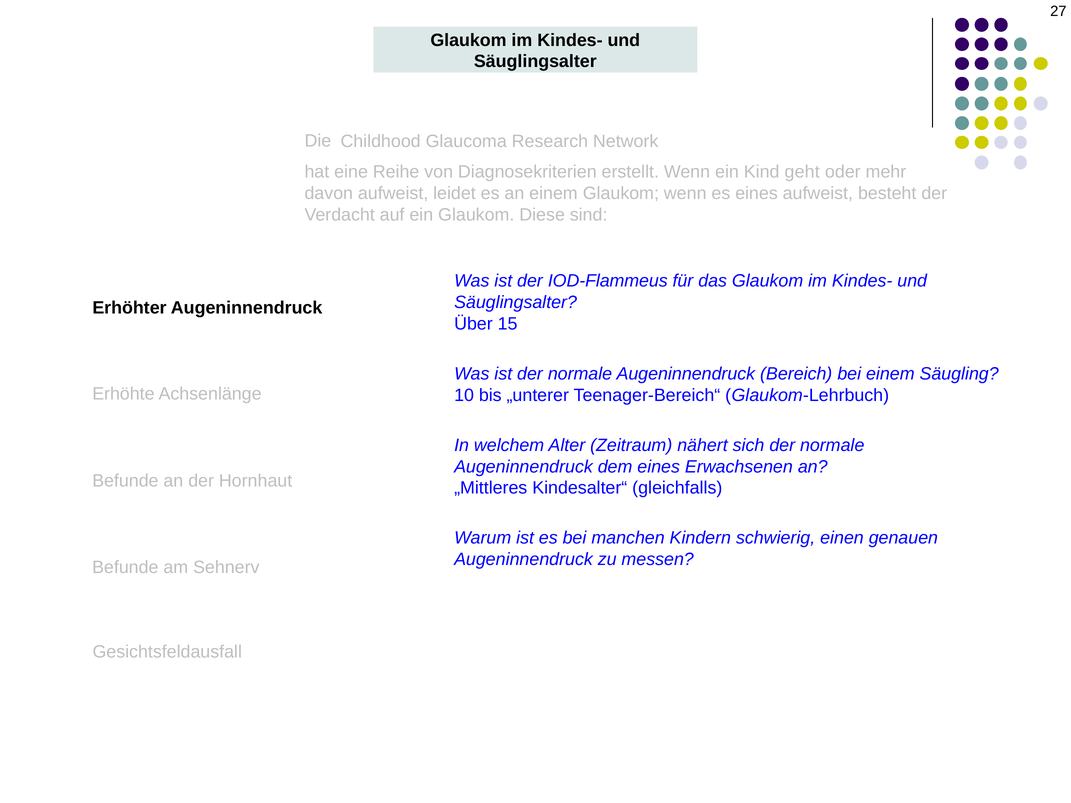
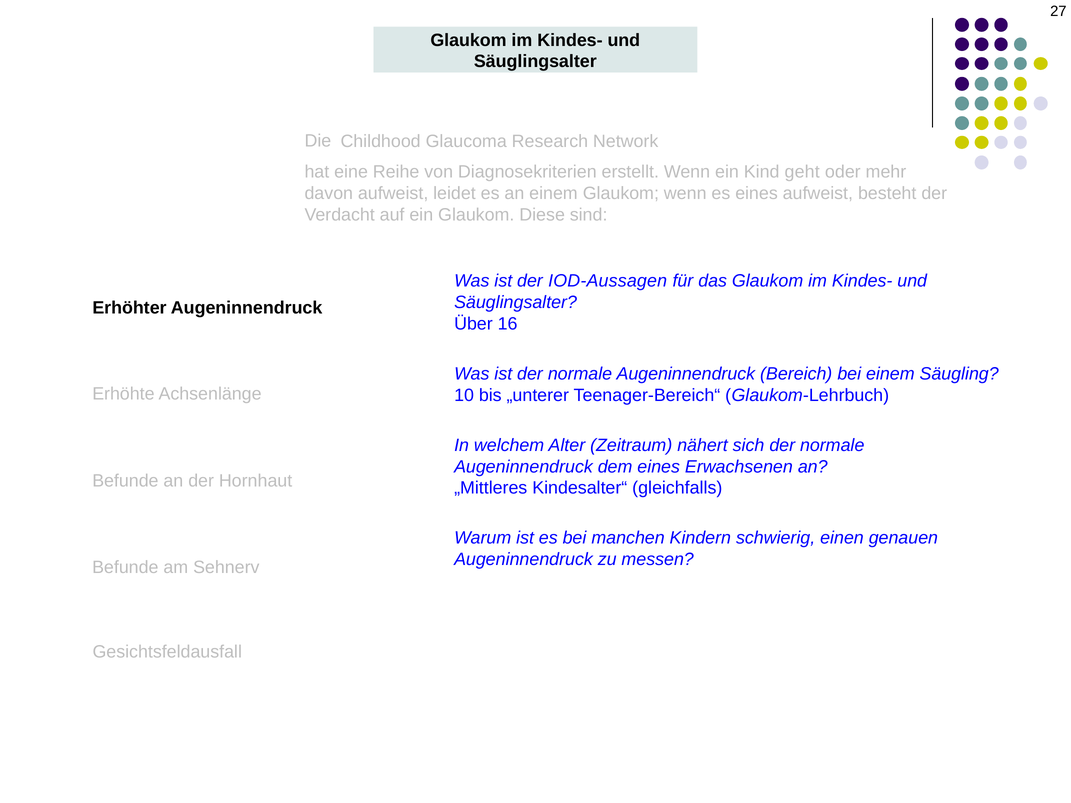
IOD-Flammeus: IOD-Flammeus -> IOD-Aussagen
15: 15 -> 16
